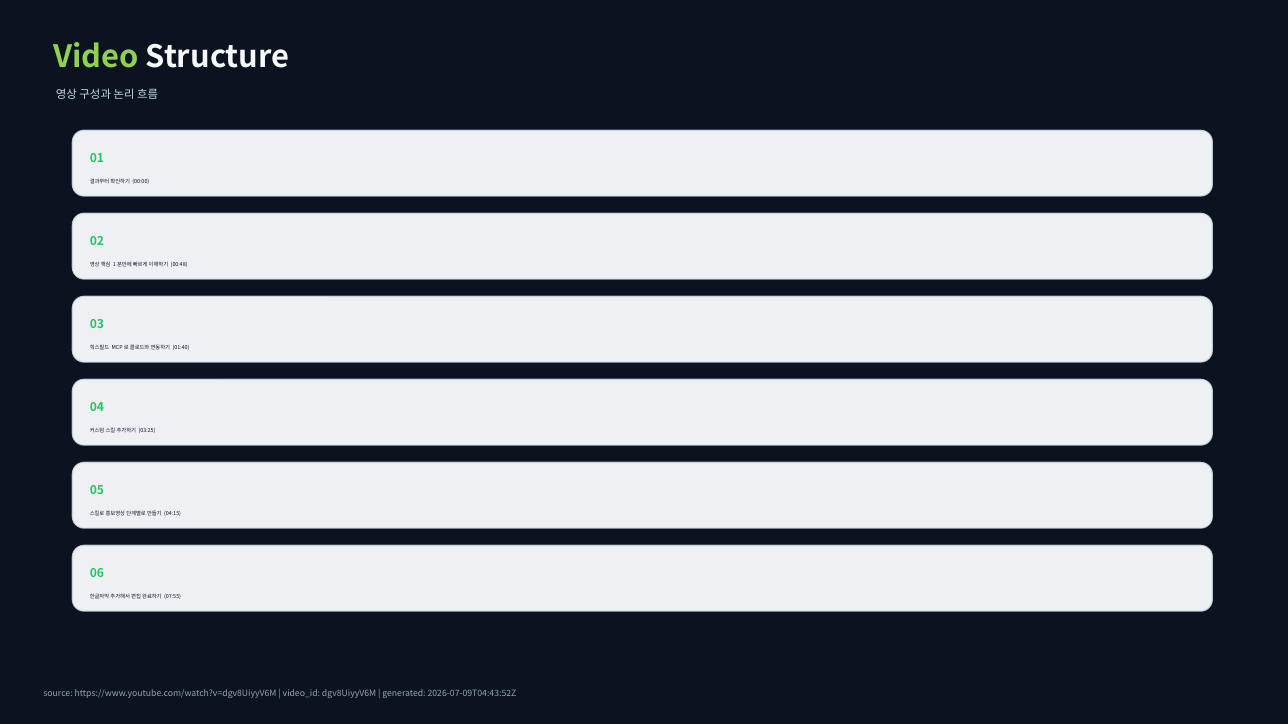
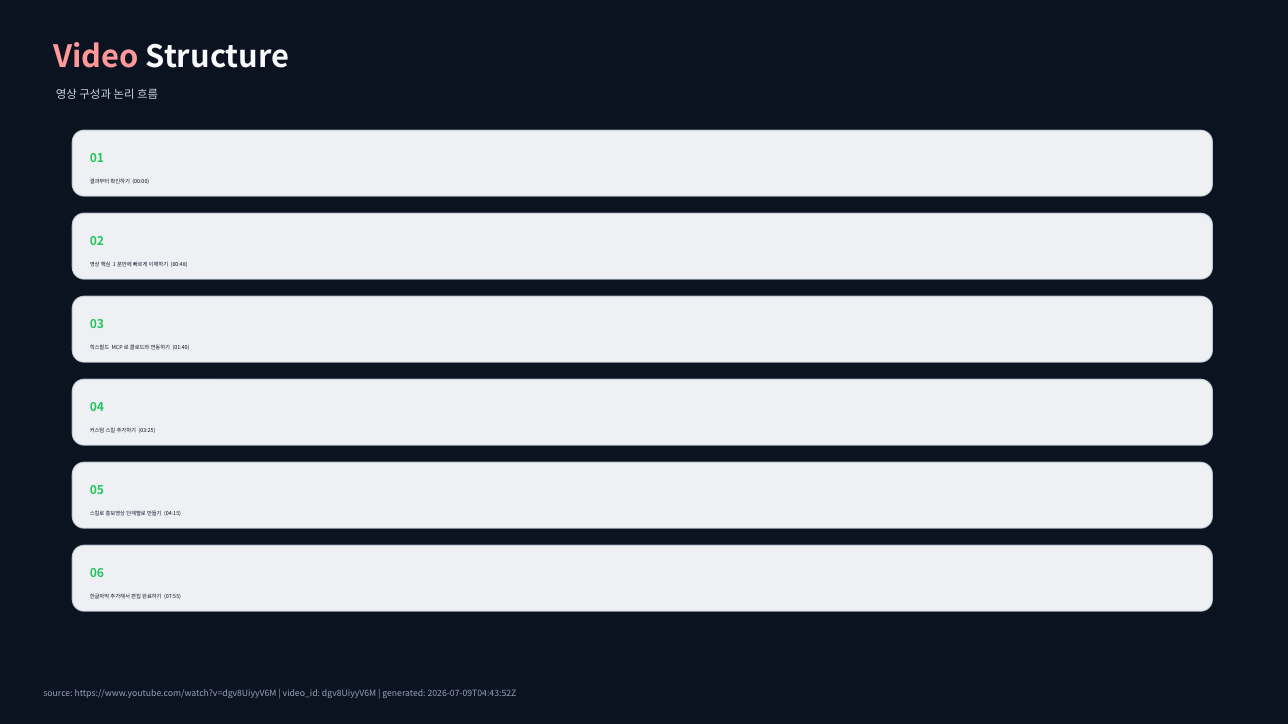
Video colour: light green -> pink
